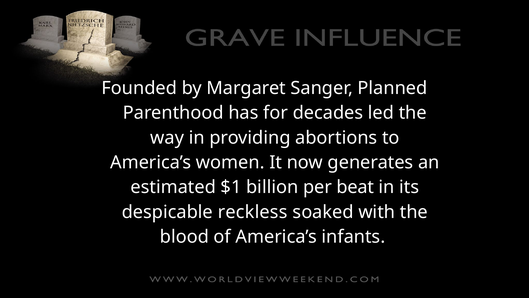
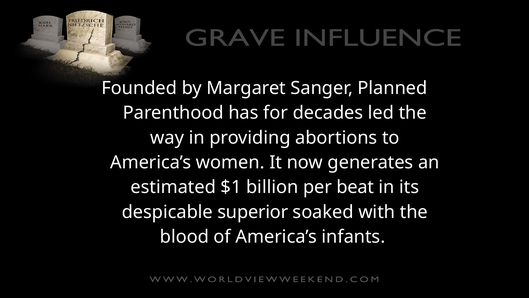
reckless: reckless -> superior
